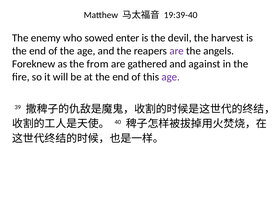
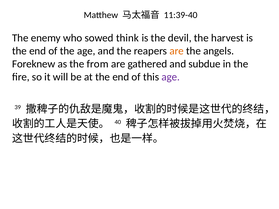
19:39-40: 19:39-40 -> 11:39-40
enter: enter -> think
are at (177, 51) colour: purple -> orange
against: against -> subdue
